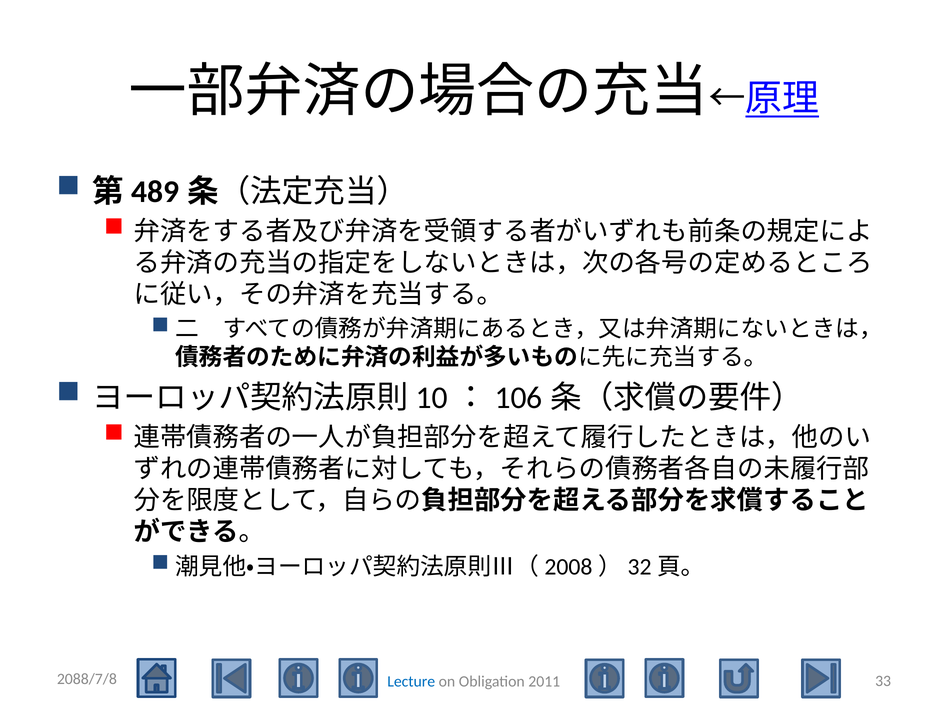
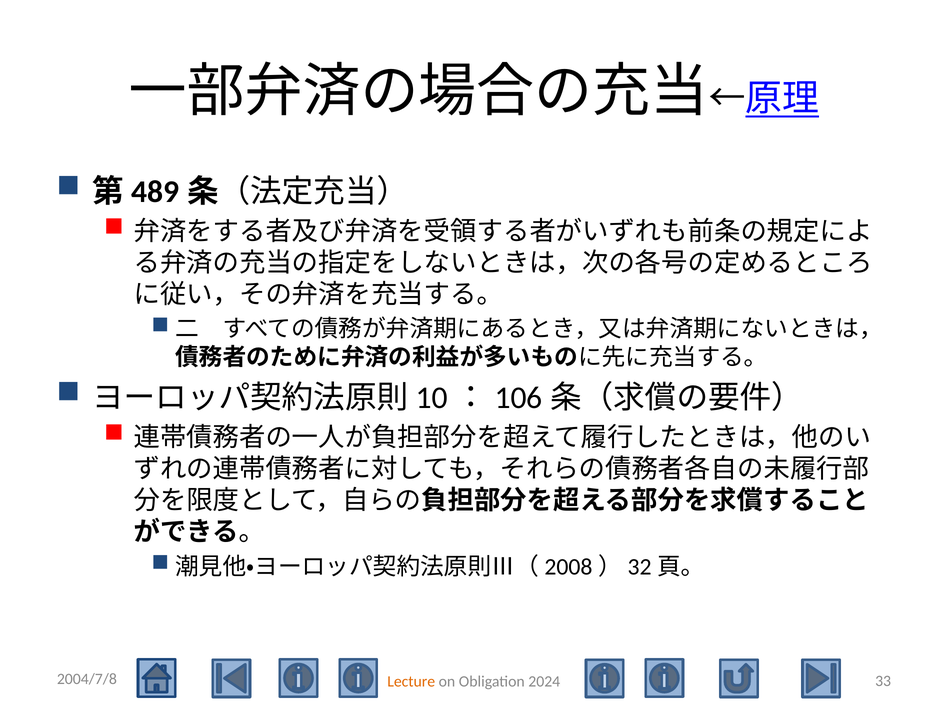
2088/7/8: 2088/7/8 -> 2004/7/8
Lecture colour: blue -> orange
2011: 2011 -> 2024
